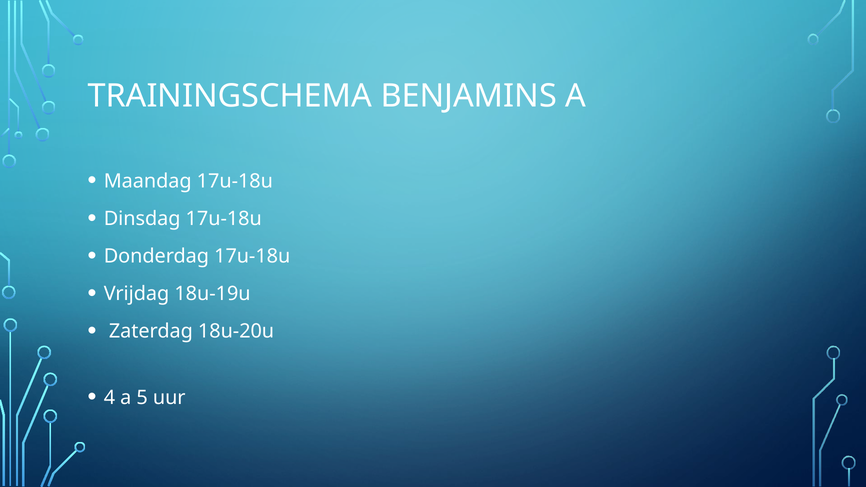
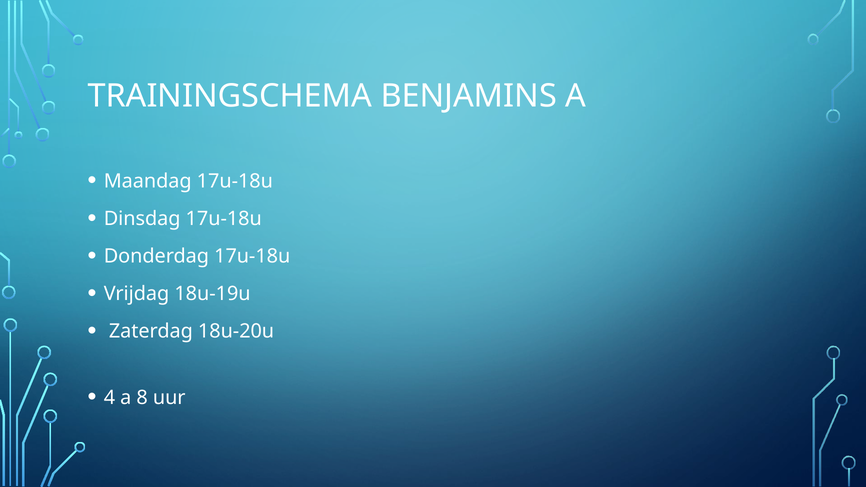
5: 5 -> 8
